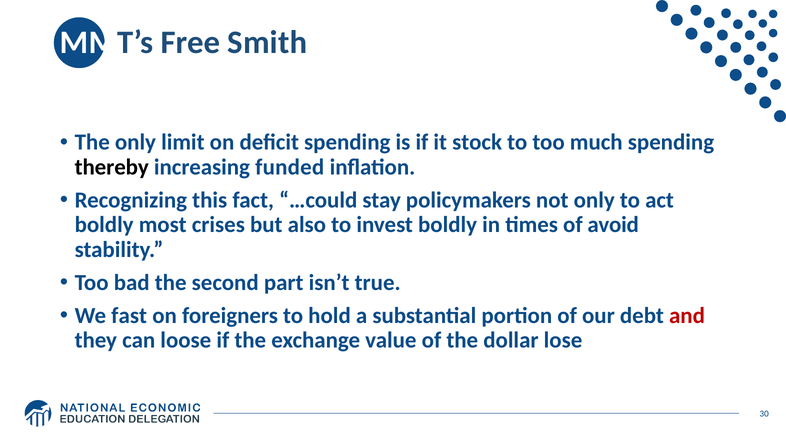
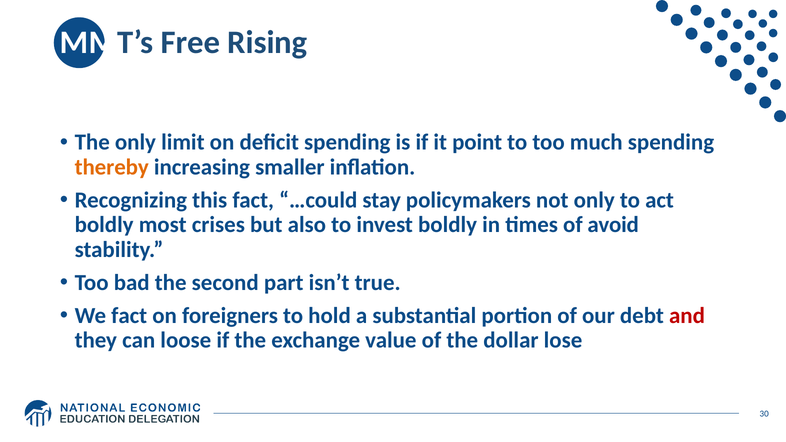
Smith: Smith -> Rising
stock: stock -> point
thereby colour: black -> orange
funded: funded -> smaller
We fast: fast -> fact
